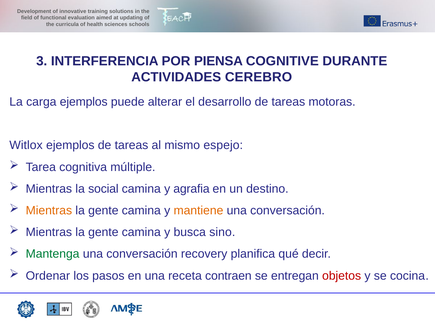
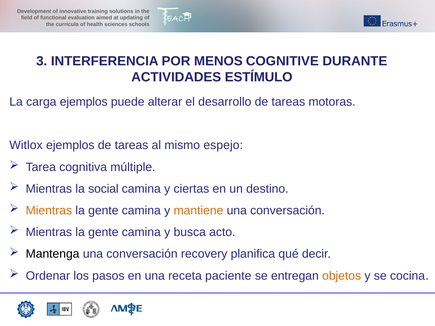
PIENSA: PIENSA -> MENOS
CEREBRO: CEREBRO -> ESTÍMULO
agrafia: agrafia -> ciertas
sino: sino -> acto
Mantenga colour: green -> black
contraen: contraen -> paciente
objetos colour: red -> orange
